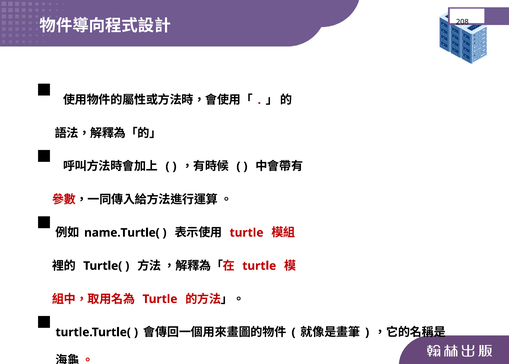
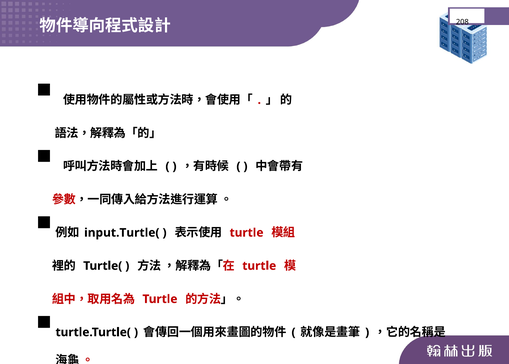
name.Turtle(: name.Turtle( -> input.Turtle(
